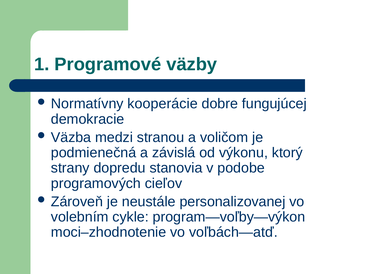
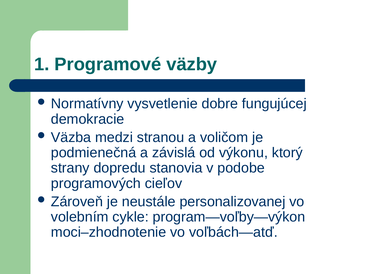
kooperácie: kooperácie -> vysvetlenie
